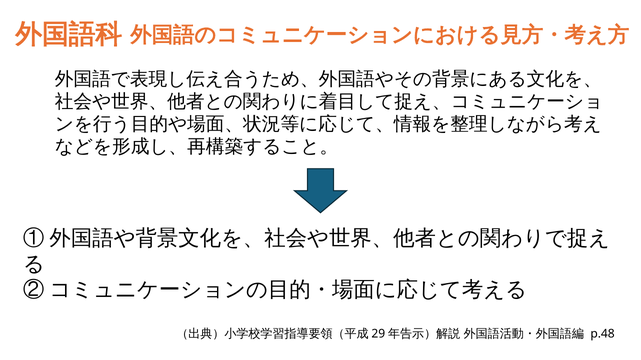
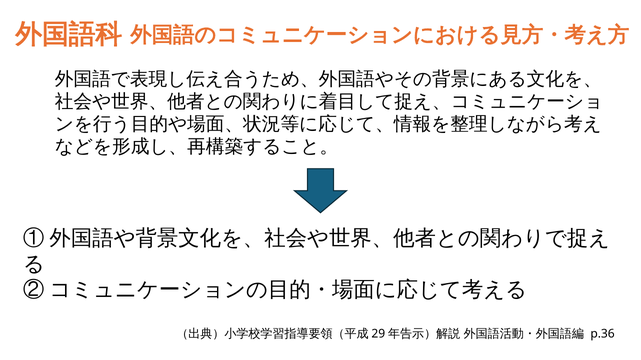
p.48: p.48 -> p.36
